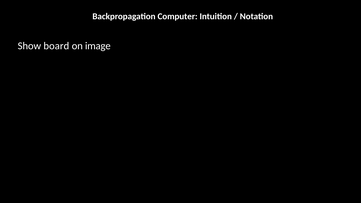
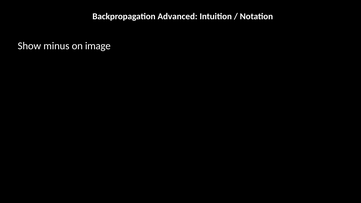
Computer: Computer -> Advanced
board: board -> minus
